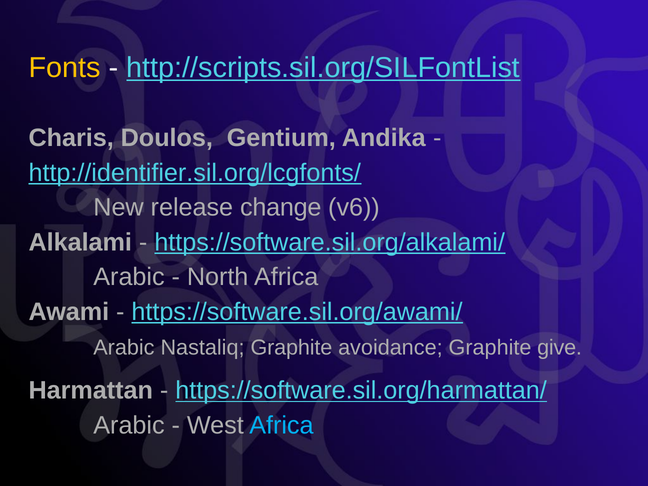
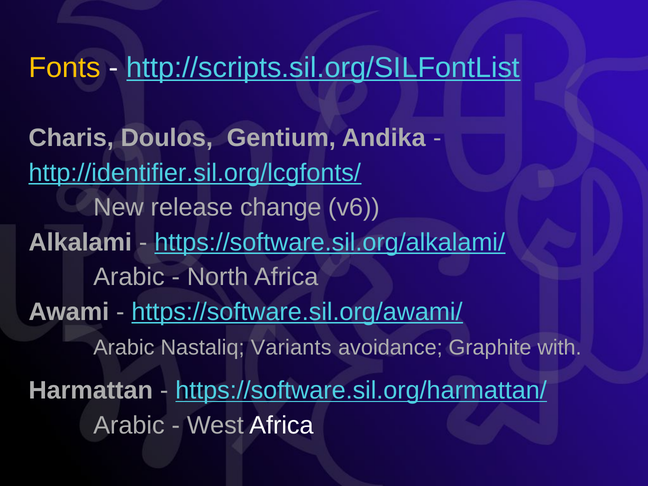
Nastaliq Graphite: Graphite -> Variants
give: give -> with
Africa at (281, 425) colour: light blue -> white
